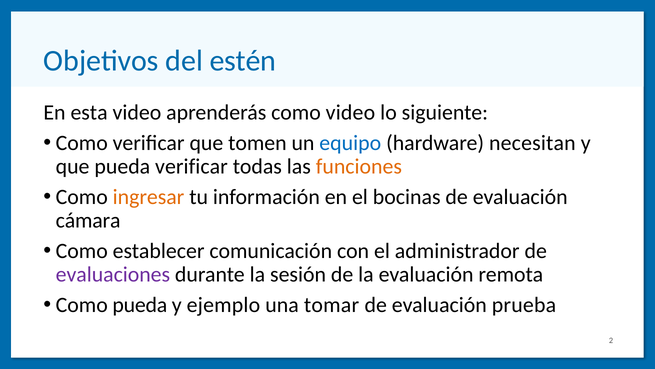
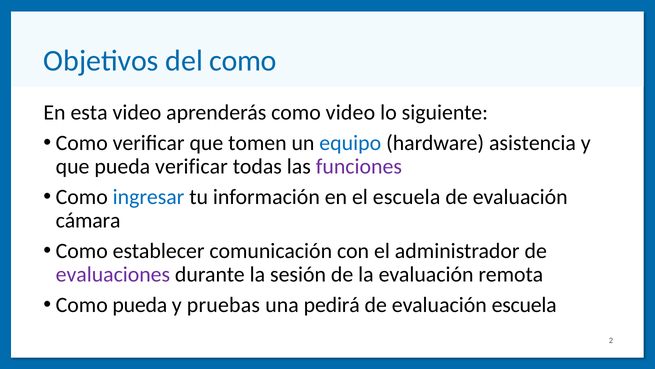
del estén: estén -> como
necesitan: necesitan -> asistencia
funciones colour: orange -> purple
ingresar colour: orange -> blue
el bocinas: bocinas -> escuela
ejemplo: ejemplo -> pruebas
tomar: tomar -> pedirá
evaluación prueba: prueba -> escuela
